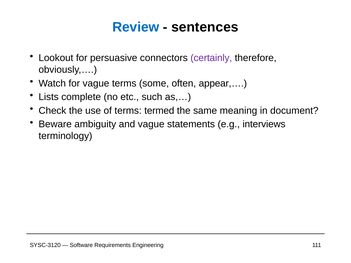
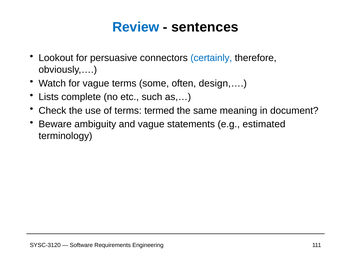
certainly colour: purple -> blue
appear,…: appear,… -> design,…
interviews: interviews -> estimated
